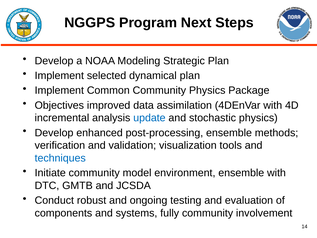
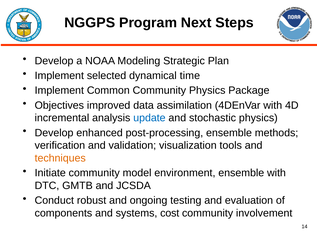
dynamical plan: plan -> time
techniques colour: blue -> orange
fully: fully -> cost
